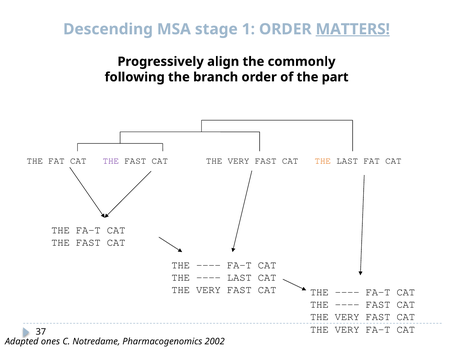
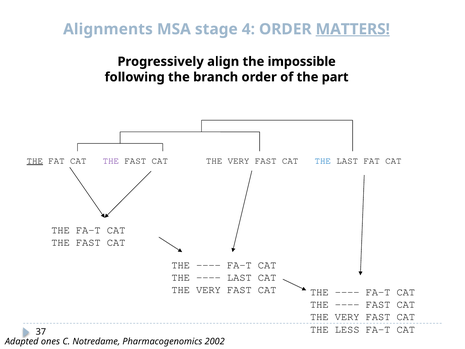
Descending: Descending -> Alignments
1: 1 -> 4
commonly: commonly -> impossible
THE at (35, 161) underline: none -> present
THE at (323, 161) colour: orange -> blue
VERY at (347, 329): VERY -> LESS
